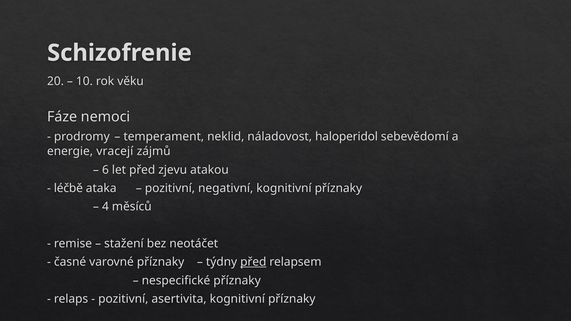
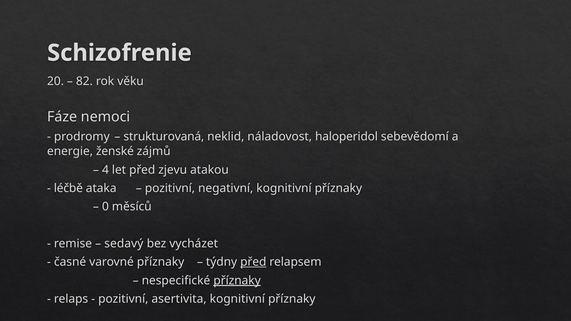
10: 10 -> 82
temperament: temperament -> strukturovaná
vracejí: vracejí -> ženské
6: 6 -> 4
4: 4 -> 0
stažení: stažení -> sedavý
neotáčet: neotáčet -> vycházet
příznaky at (237, 281) underline: none -> present
